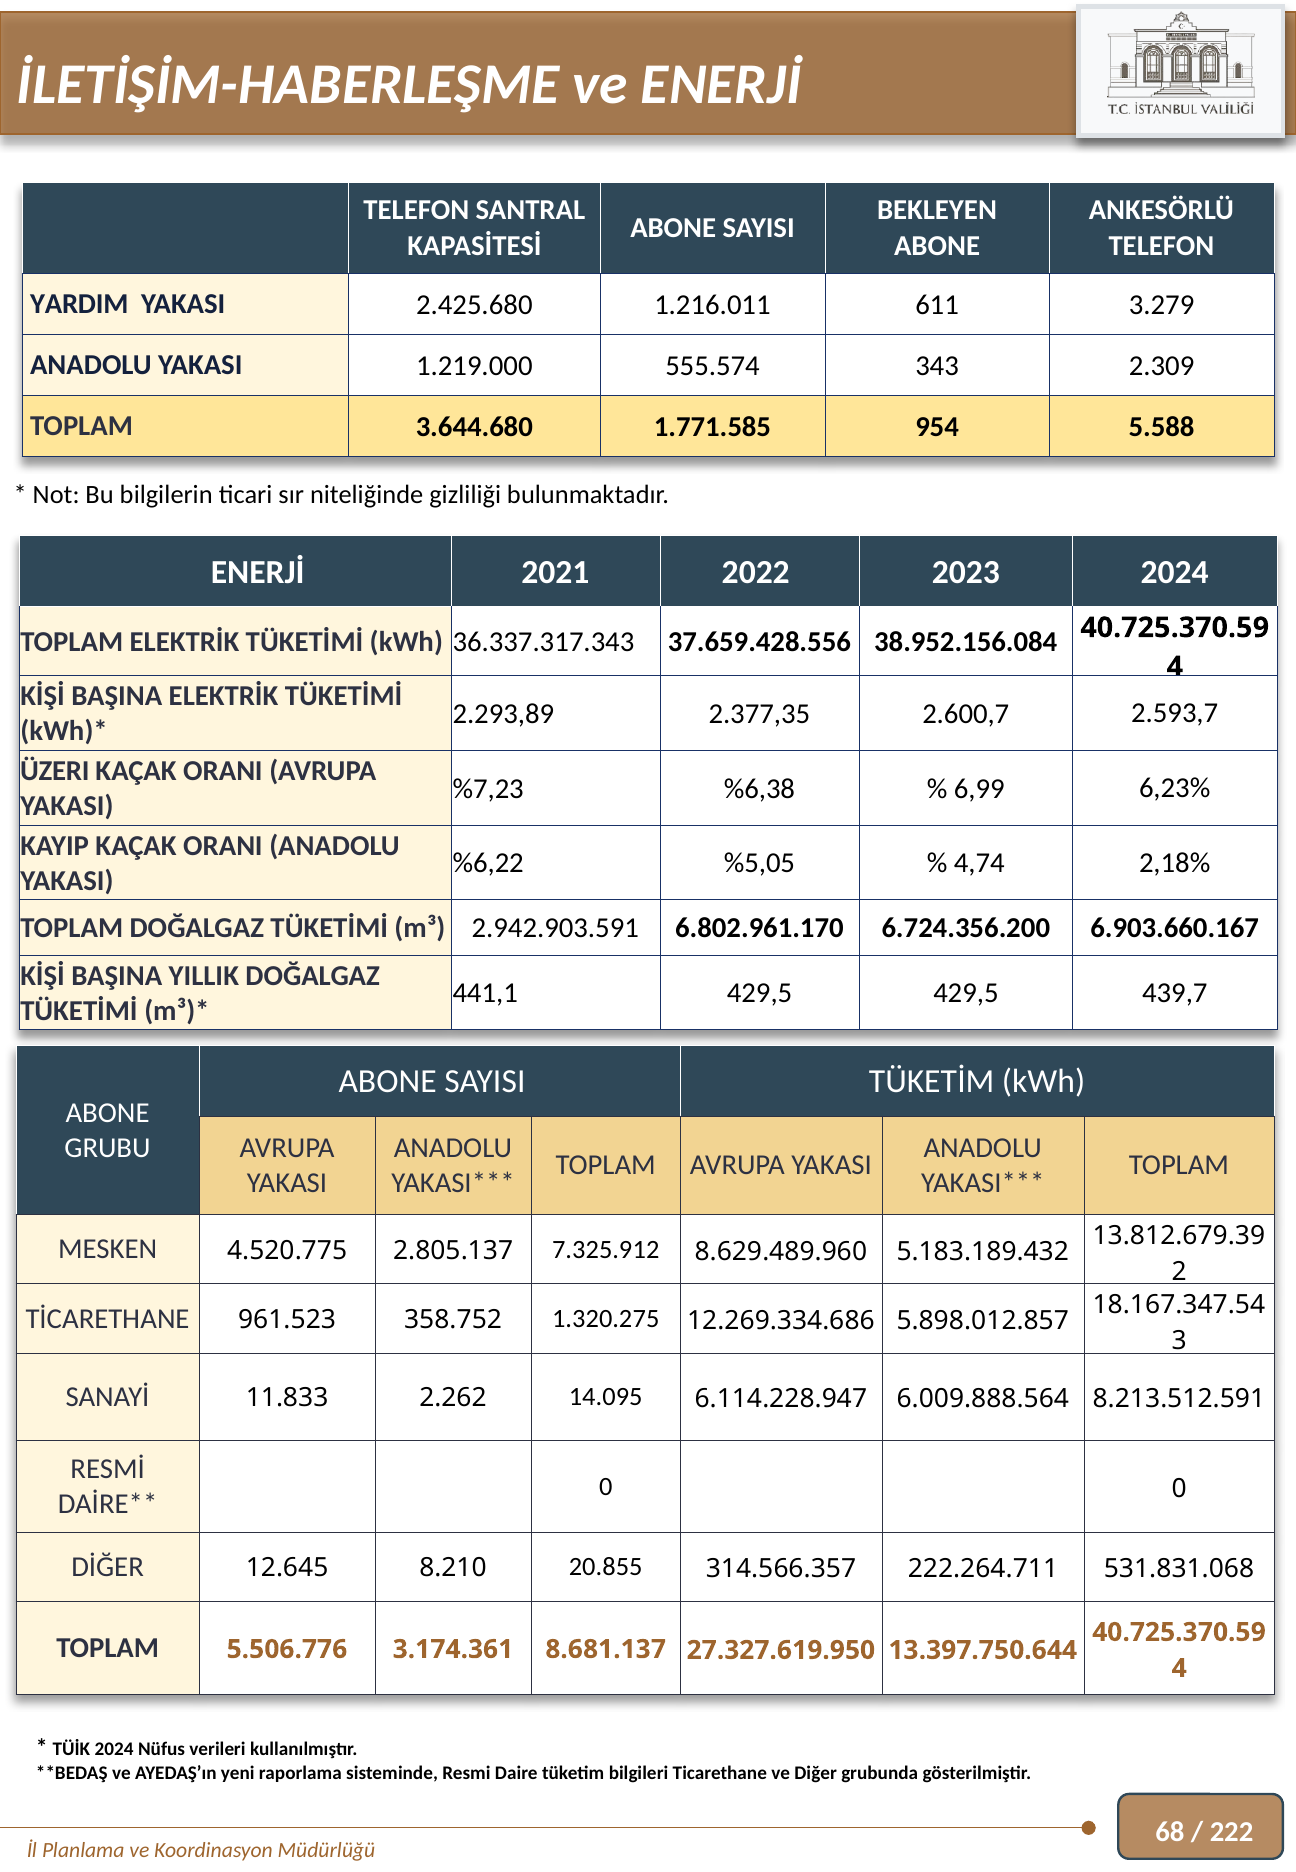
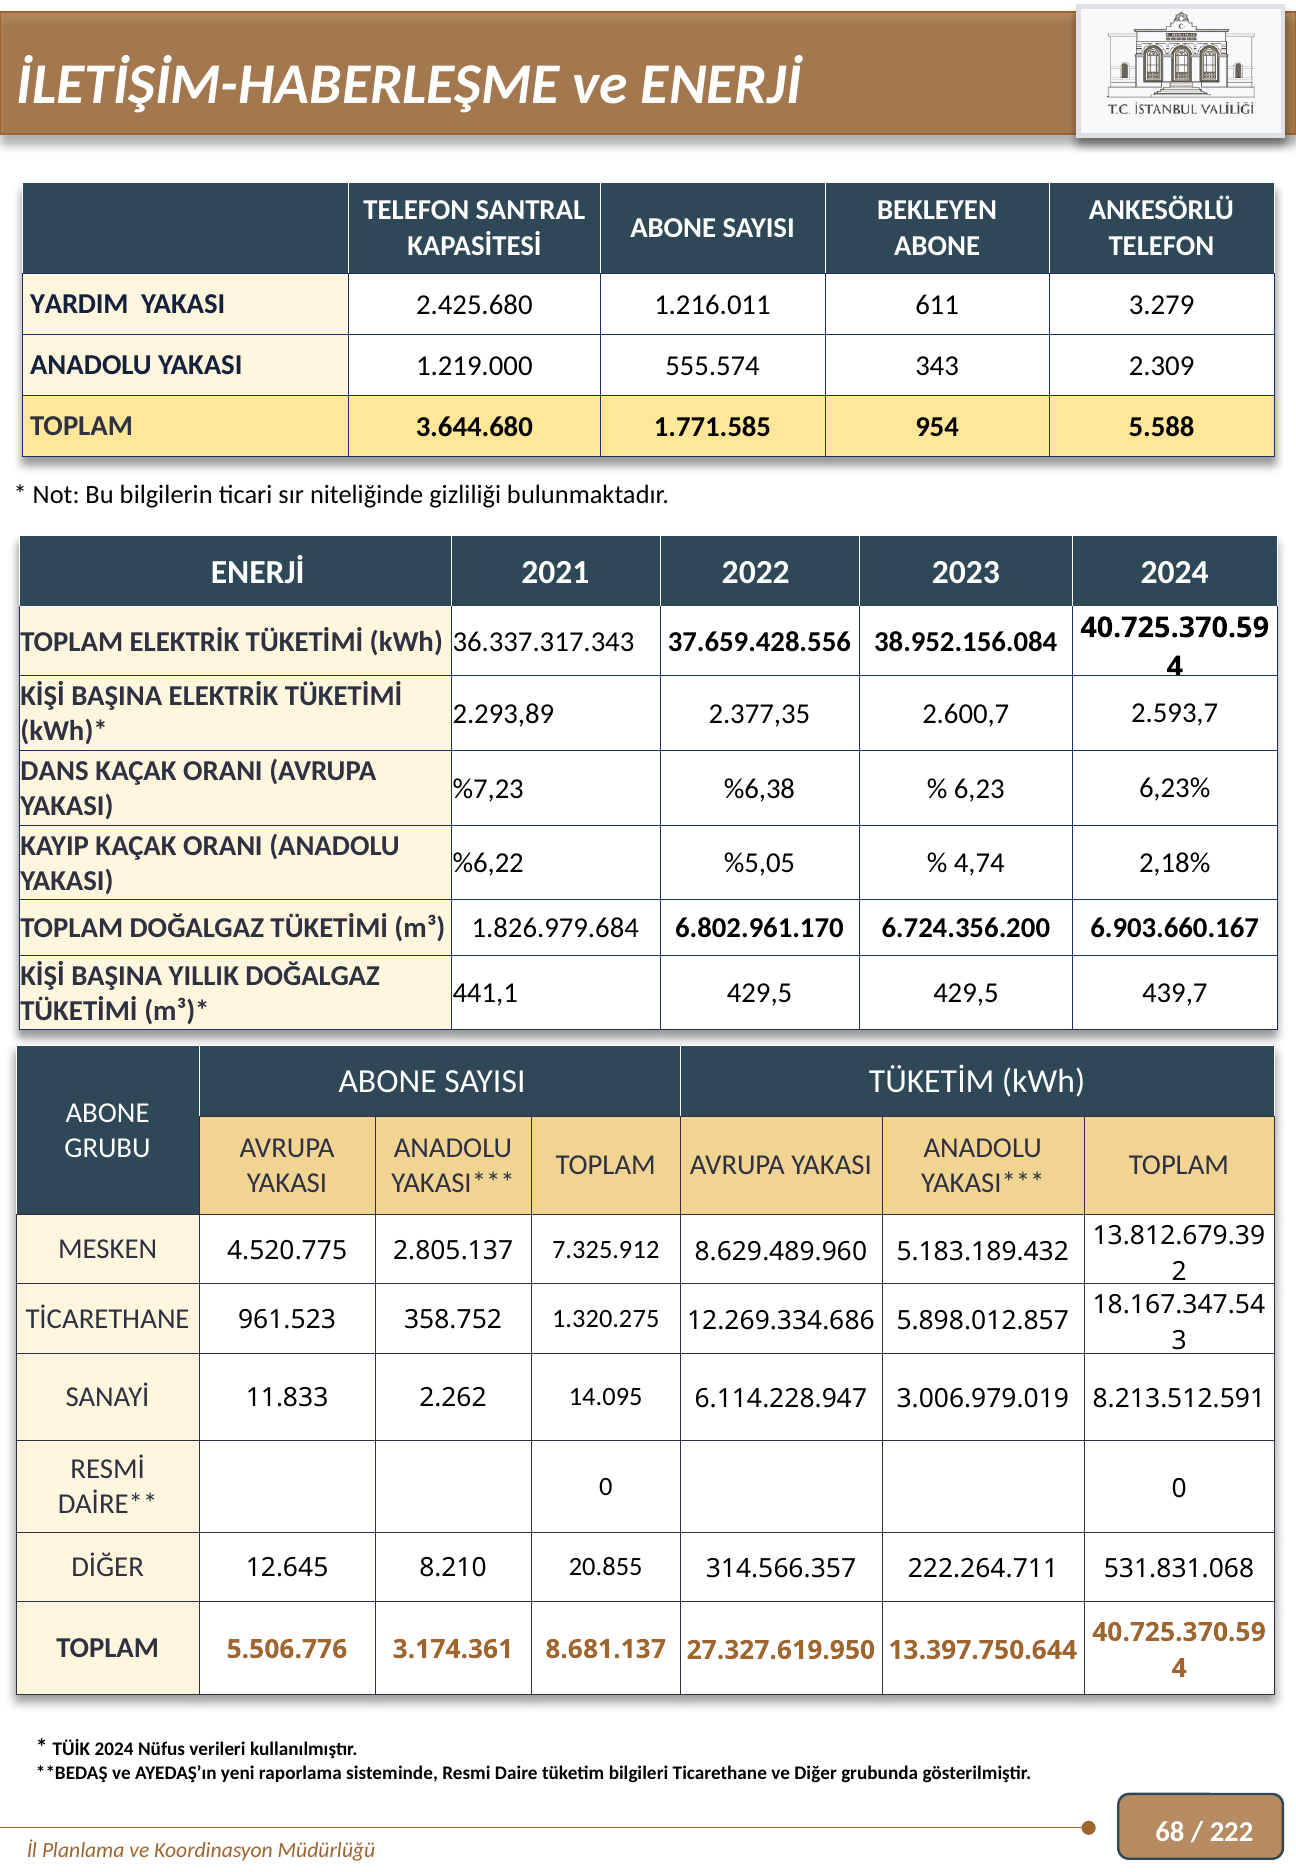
ÜZERI: ÜZERI -> DANS
6,99: 6,99 -> 6,23
2.942.903.591: 2.942.903.591 -> 1.826.979.684
6.009.888.564: 6.009.888.564 -> 3.006.979.019
